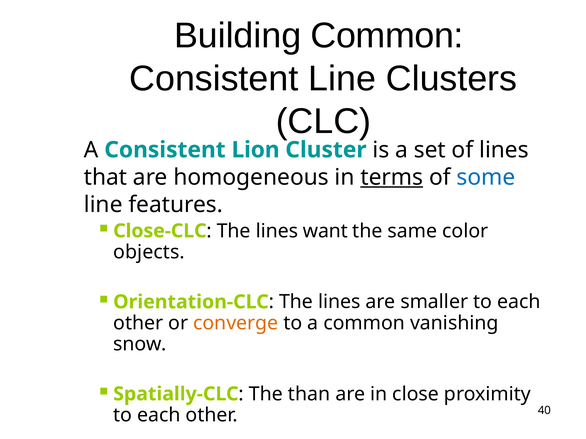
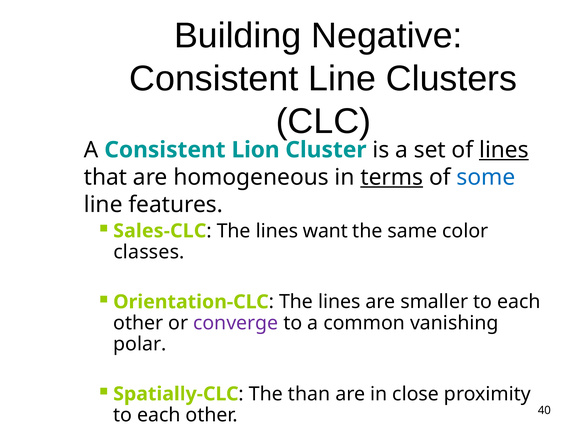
Building Common: Common -> Negative
lines at (504, 150) underline: none -> present
Close-CLC: Close-CLC -> Sales-CLC
objects: objects -> classes
converge colour: orange -> purple
snow: snow -> polar
